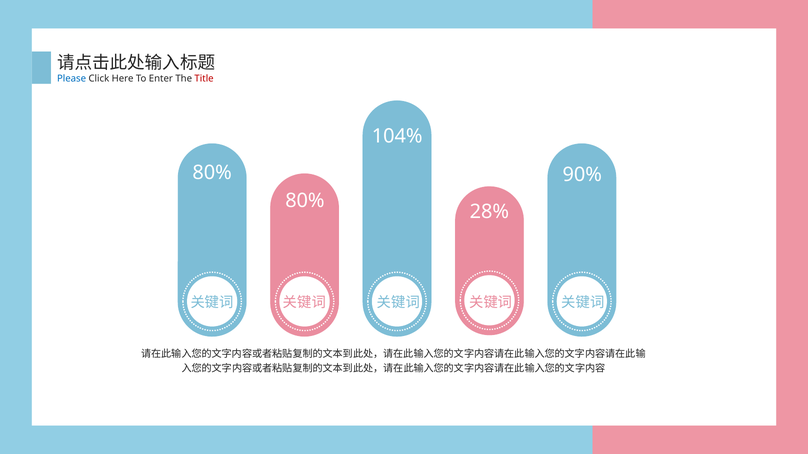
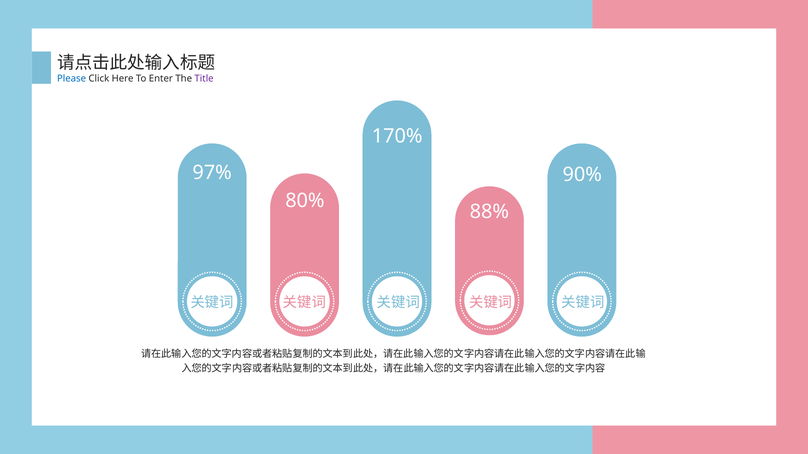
Title colour: red -> purple
104%: 104% -> 170%
80% at (212, 173): 80% -> 97%
28%: 28% -> 88%
